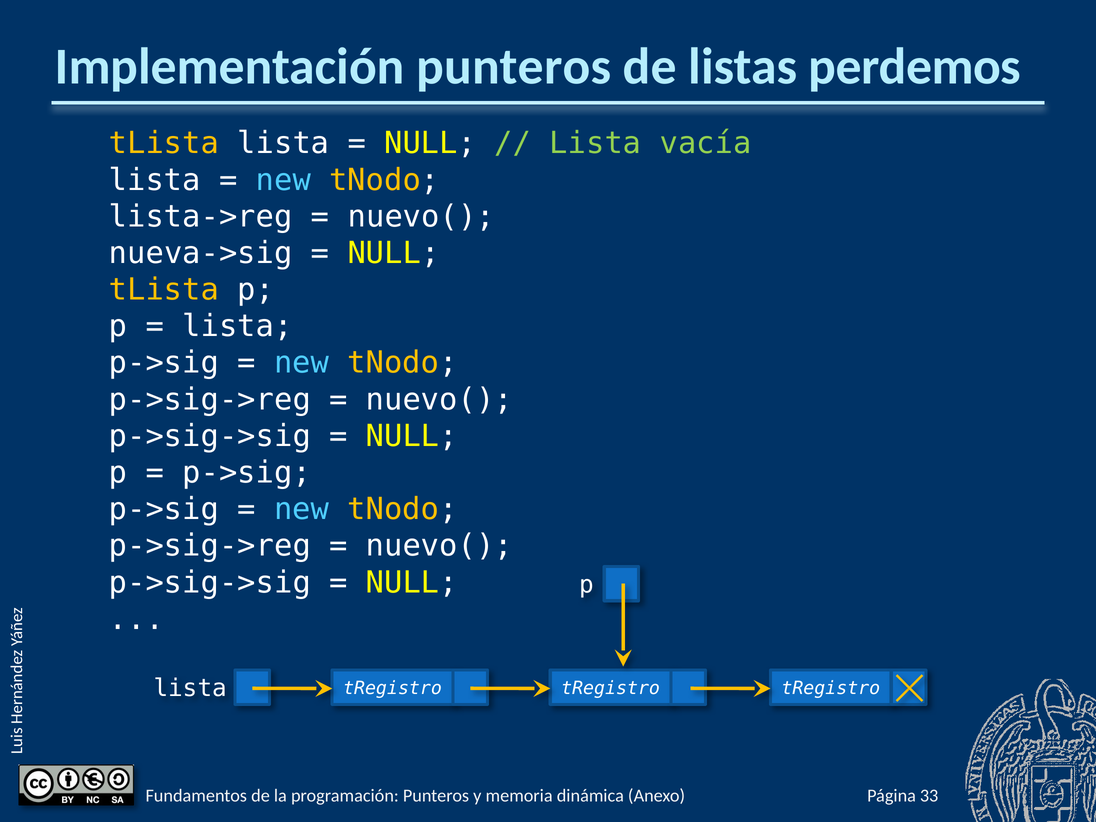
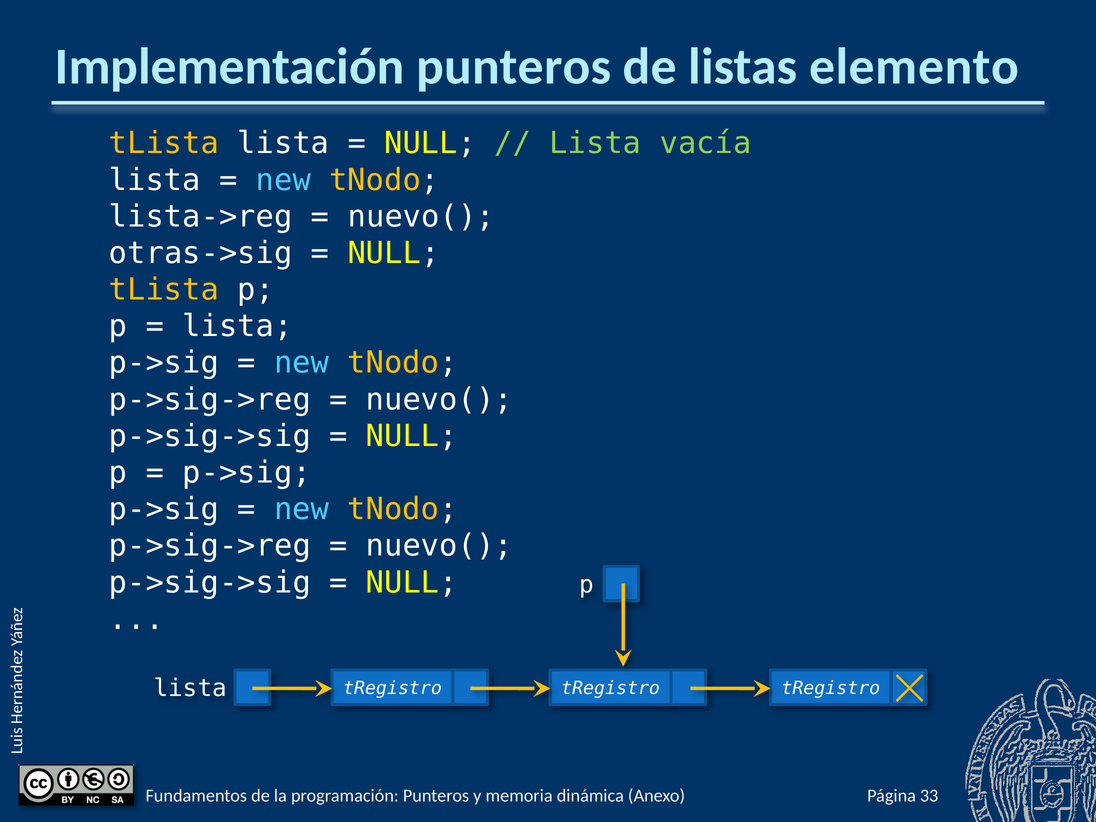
perdemos: perdemos -> elemento
nueva->sig: nueva->sig -> otras->sig
